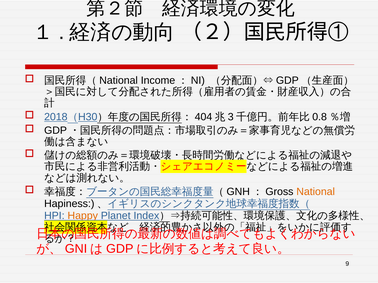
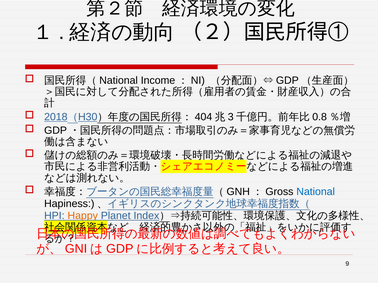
National colour: orange -> blue
